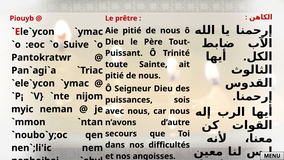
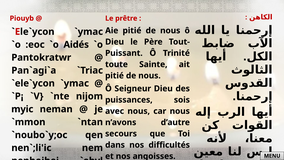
Suive: Suive -> Aidés
